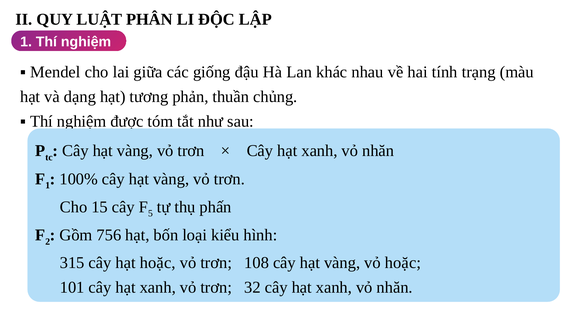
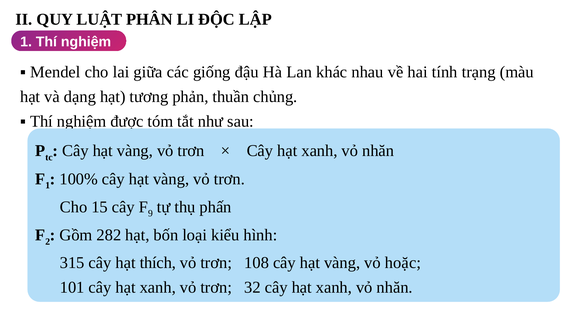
5: 5 -> 9
756: 756 -> 282
hạt hoặc: hoặc -> thích
